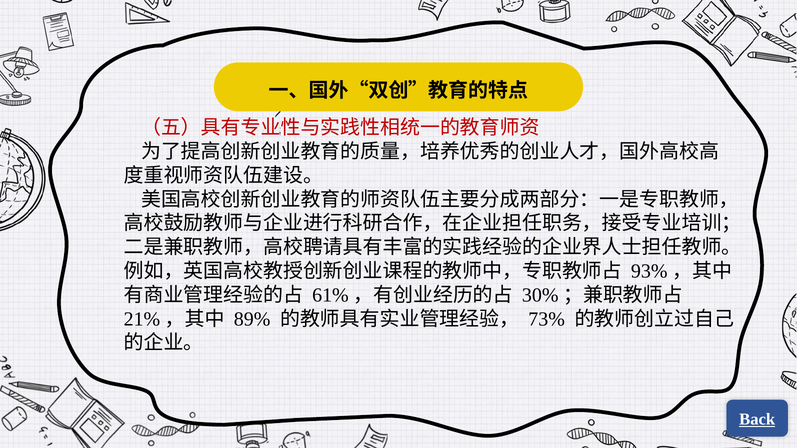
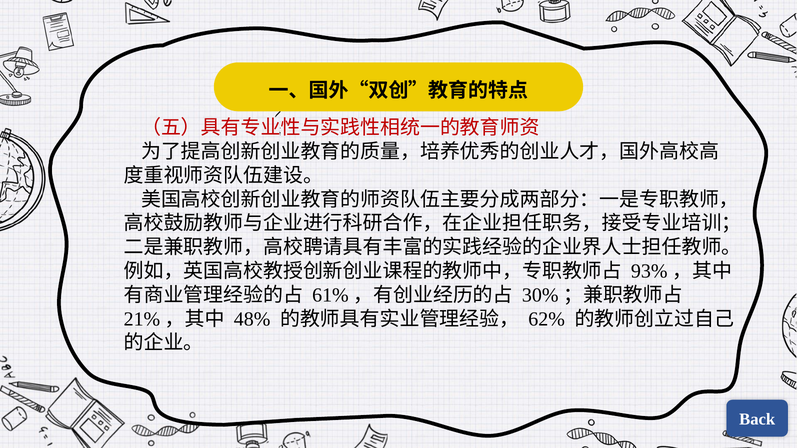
89%: 89% -> 48%
73%: 73% -> 62%
Back underline: present -> none
